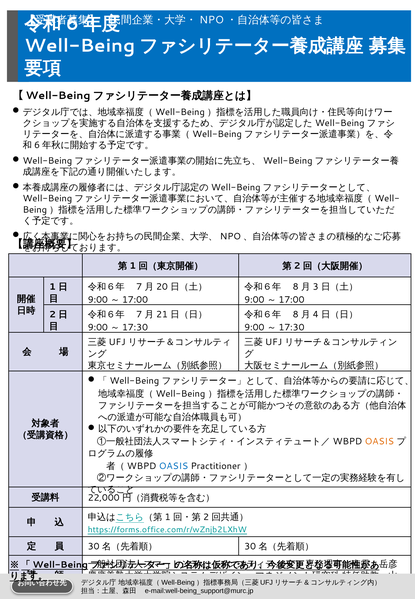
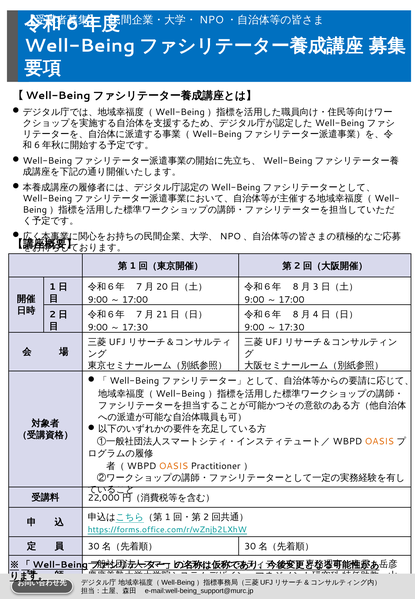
OASIS at (174, 466) colour: blue -> orange
